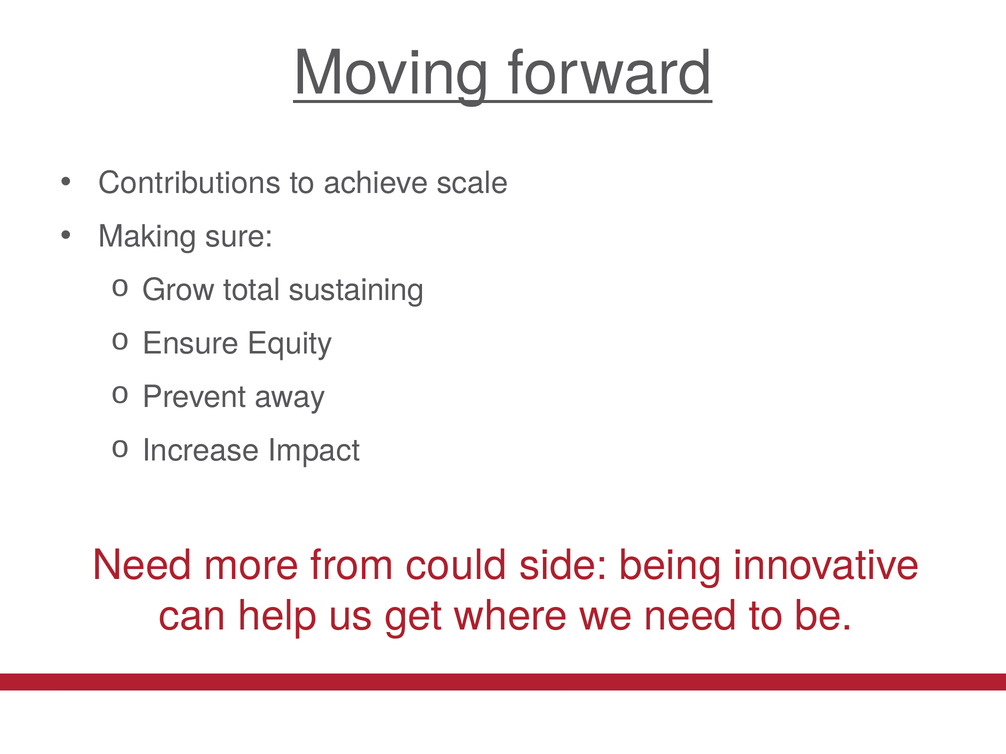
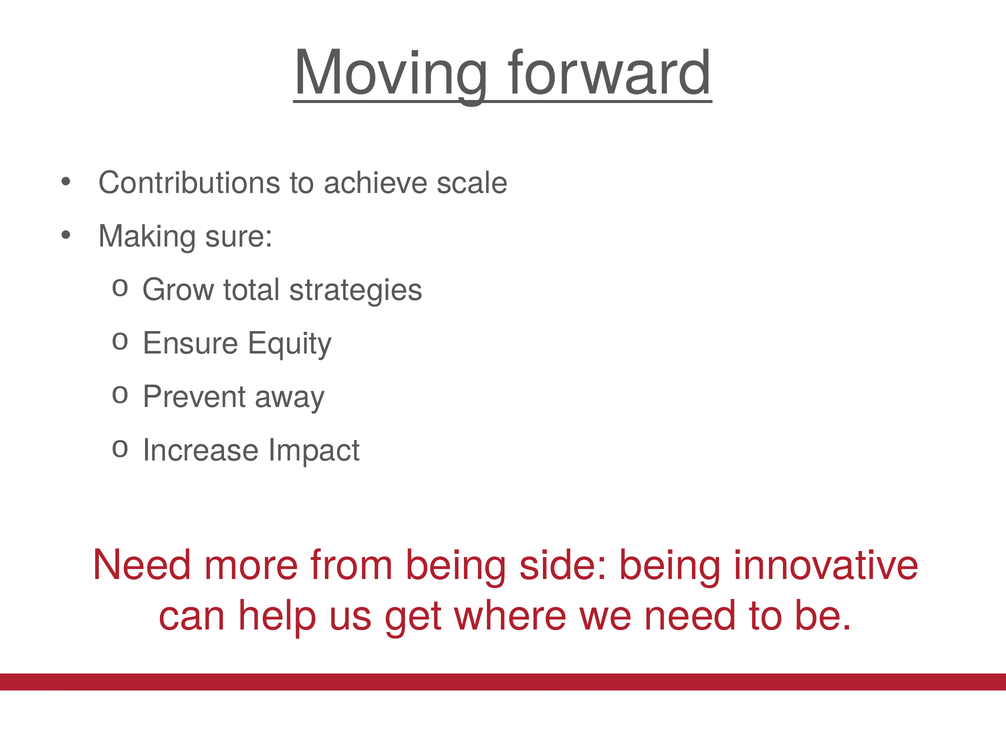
sustaining: sustaining -> strategies
from could: could -> being
